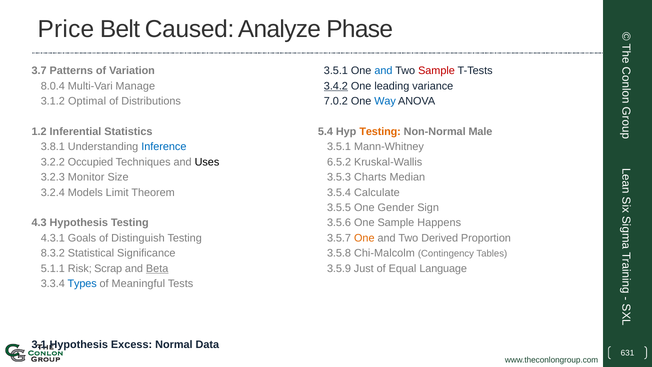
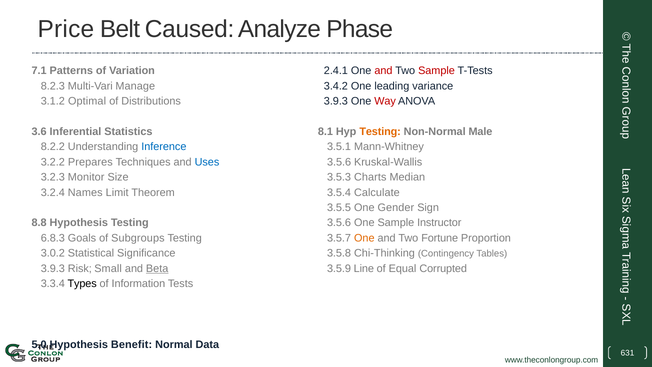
3.7: 3.7 -> 7.1
3.5.1 at (336, 71): 3.5.1 -> 2.4.1
and at (383, 71) colour: blue -> red
8.0.4: 8.0.4 -> 8.2.3
3.4.2 underline: present -> none
7.0.2 at (336, 101): 7.0.2 -> 3.9.3
Way colour: blue -> red
1.2: 1.2 -> 3.6
5.4: 5.4 -> 8.1
3.8.1: 3.8.1 -> 8.2.2
Occupied: Occupied -> Prepares
Uses colour: black -> blue
6.5.2 at (339, 162): 6.5.2 -> 3.5.6
Models: Models -> Names
4.3: 4.3 -> 8.8
Happens: Happens -> Instructor
4.3.1: 4.3.1 -> 6.8.3
Distinguish: Distinguish -> Subgroups
Derived: Derived -> Fortune
8.3.2: 8.3.2 -> 3.0.2
Chi-Malcolm: Chi-Malcolm -> Chi-Thinking
5.1.1 at (53, 268): 5.1.1 -> 3.9.3
Scrap: Scrap -> Small
Just: Just -> Line
Language: Language -> Corrupted
Types colour: blue -> black
Meaningful: Meaningful -> Information
3.1: 3.1 -> 5.0
Excess: Excess -> Benefit
